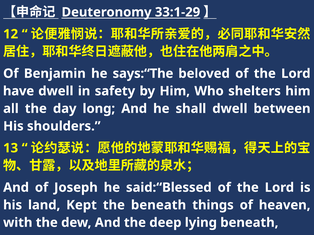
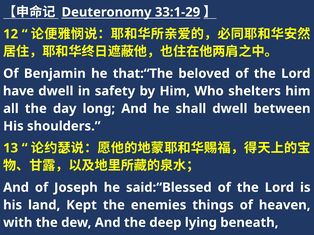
says:“The: says:“The -> that:“The
the beneath: beneath -> enemies
